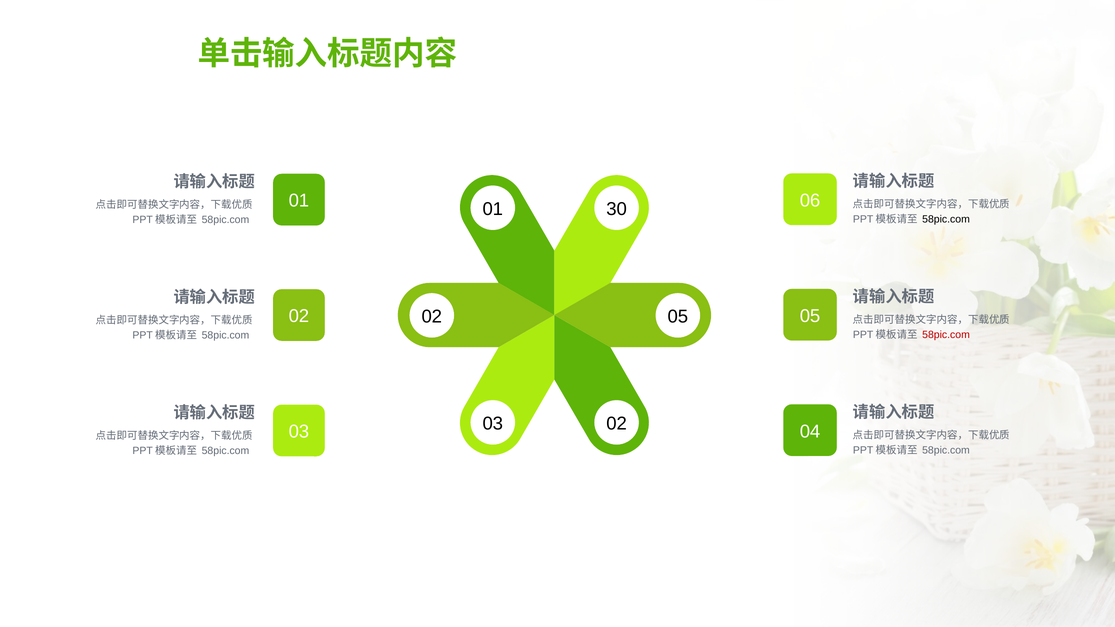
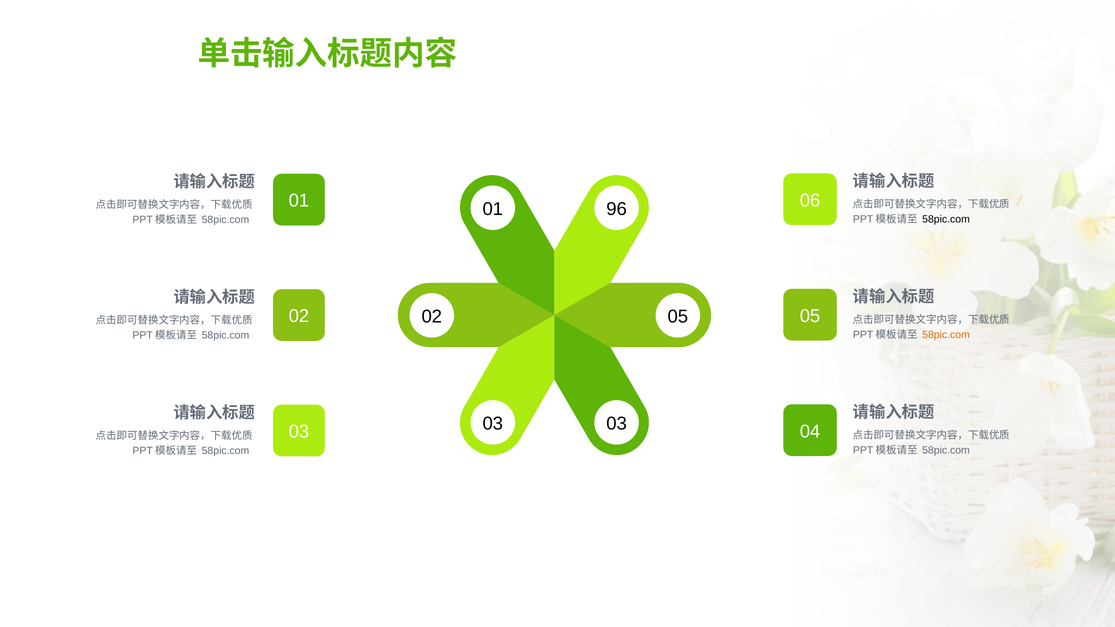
30: 30 -> 96
58pic.com at (946, 335) colour: red -> orange
03 02: 02 -> 03
